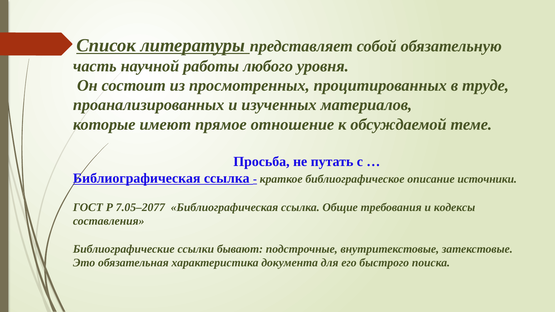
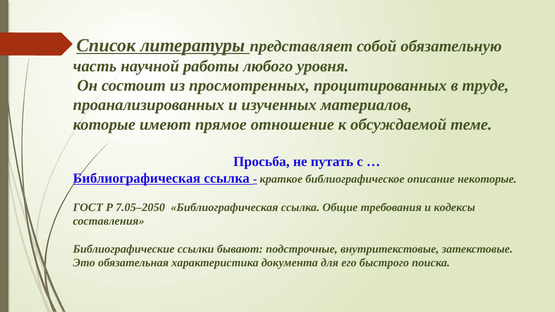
источники: источники -> некоторые
7.05–2077: 7.05–2077 -> 7.05–2050
